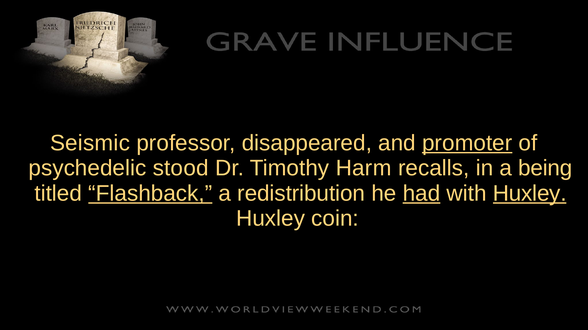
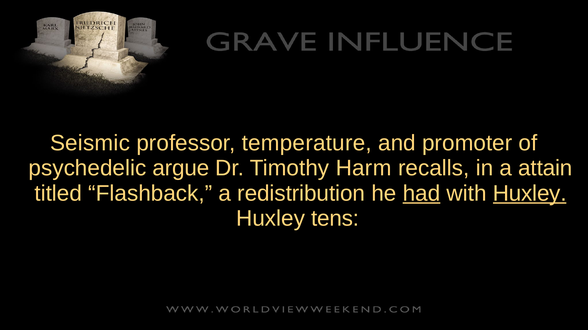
disappeared: disappeared -> temperature
promoter underline: present -> none
stood: stood -> argue
being: being -> attain
Flashback underline: present -> none
coin: coin -> tens
